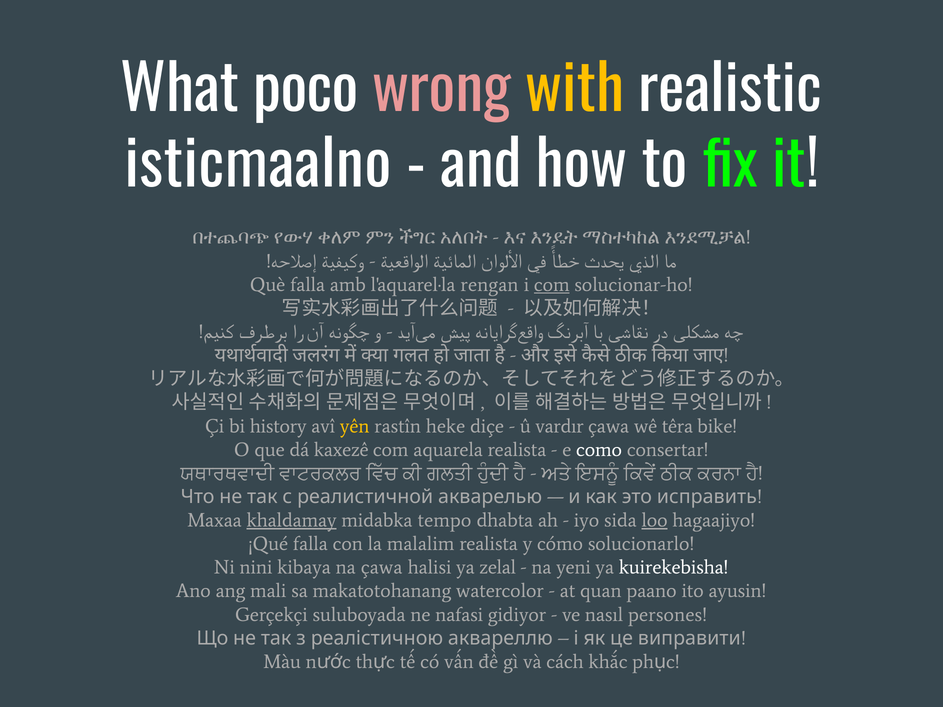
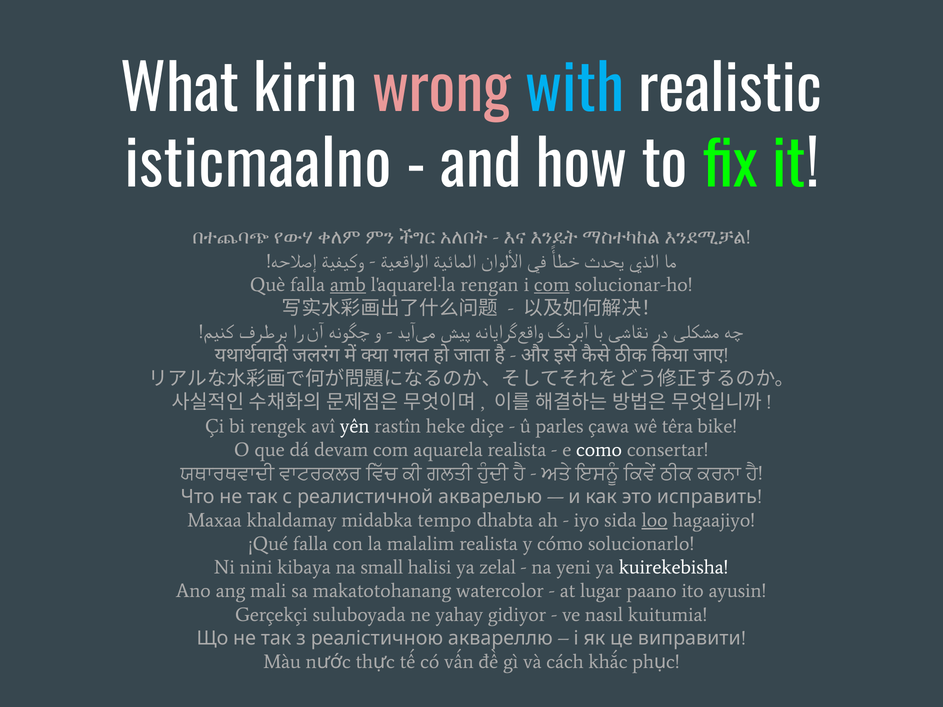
poco: poco -> kirin
with colour: yellow -> light blue
amb underline: none -> present
history: history -> rengek
yên colour: yellow -> white
vardır: vardır -> parles
kaxezê: kaxezê -> devam
khaldamay underline: present -> none
na çawa: çawa -> small
quan: quan -> lugar
nafasi: nafasi -> yahay
persones: persones -> kuitumia
